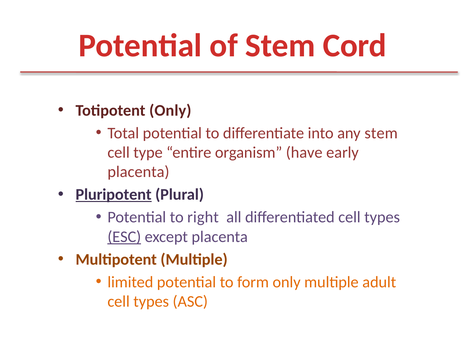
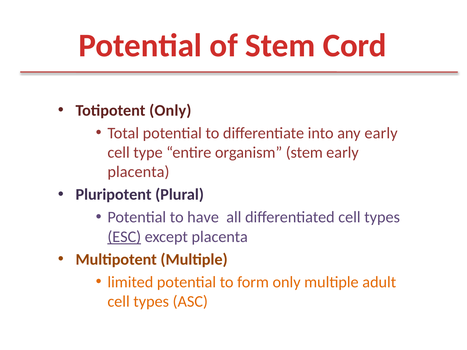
any stem: stem -> early
organism have: have -> stem
Pluripotent underline: present -> none
right: right -> have
